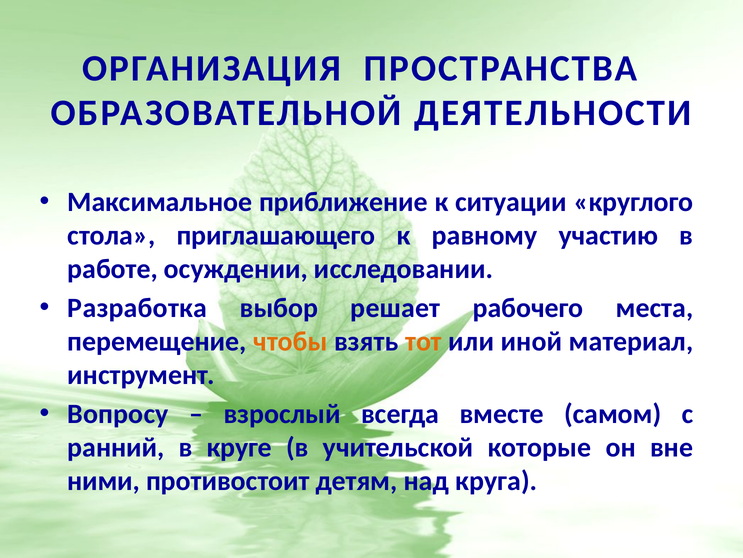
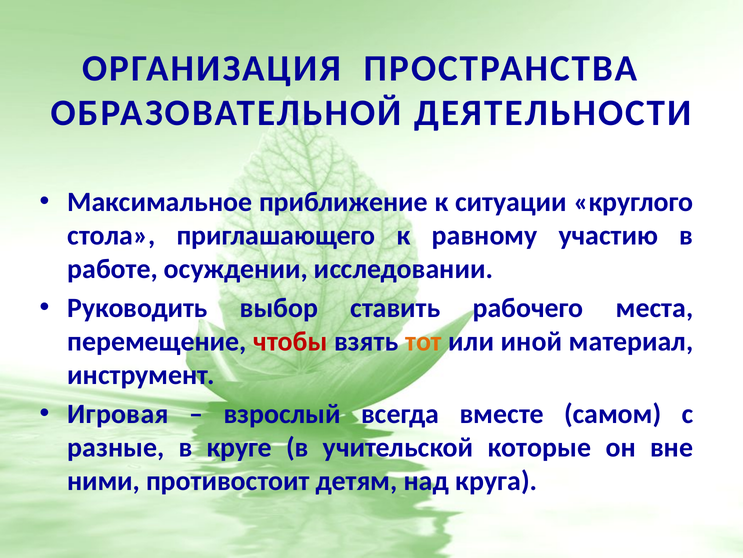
Разработка: Разработка -> Руководить
решает: решает -> ставить
чтобы colour: orange -> red
Вопросу: Вопросу -> Игровая
ранний: ранний -> разные
